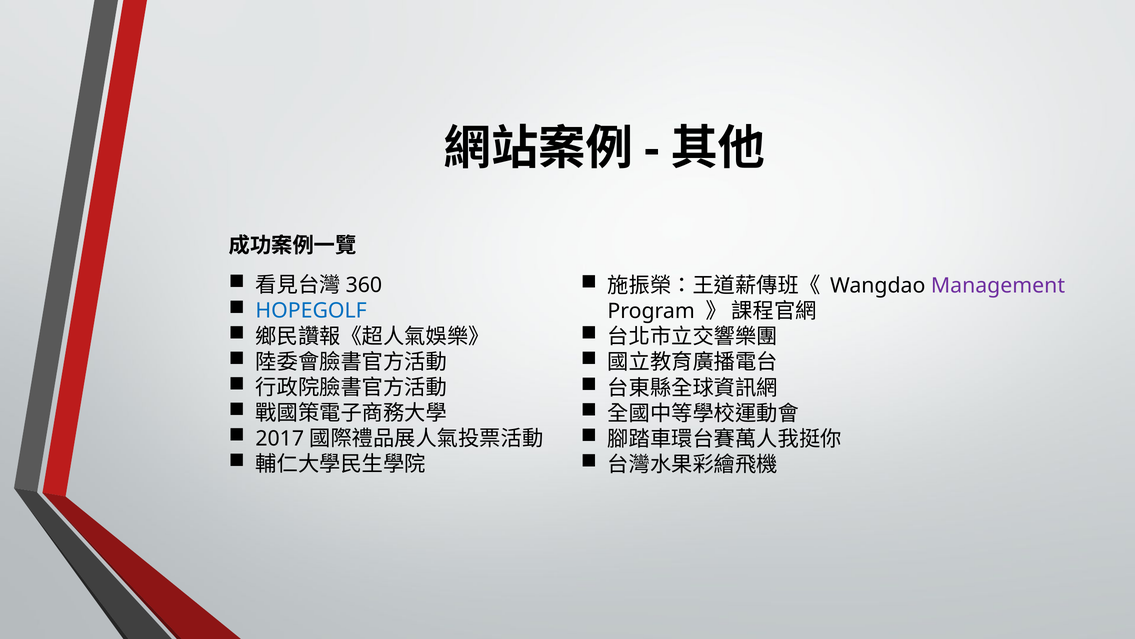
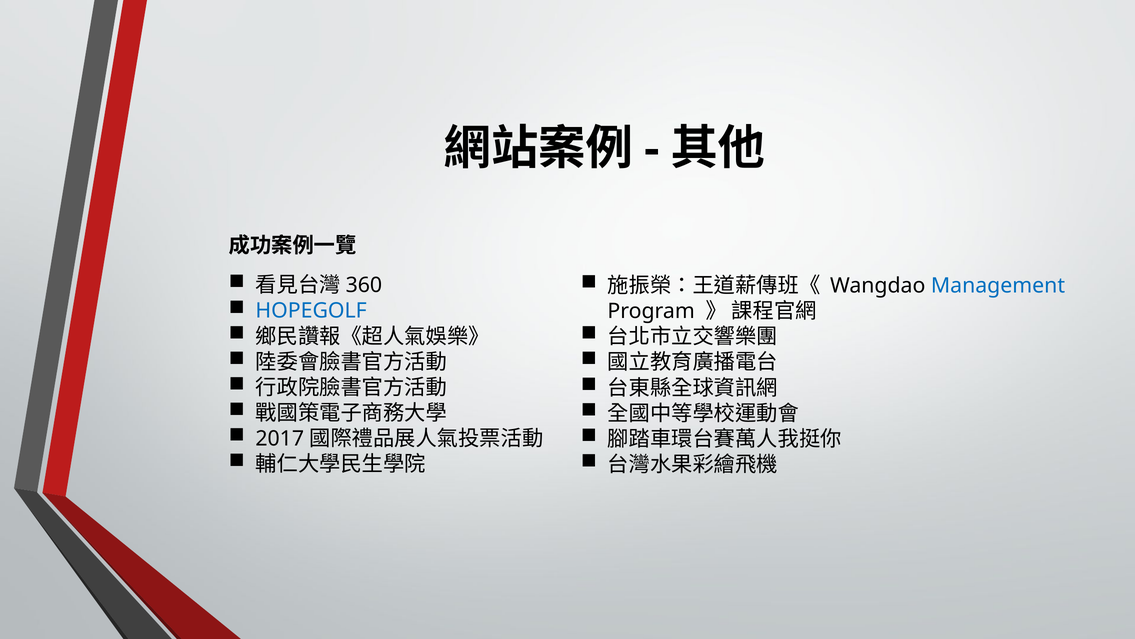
Management colour: purple -> blue
